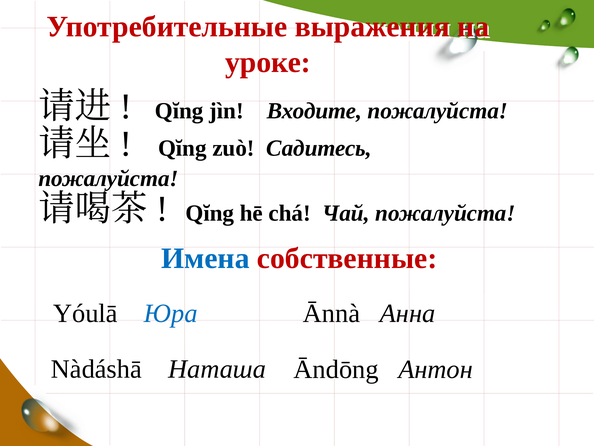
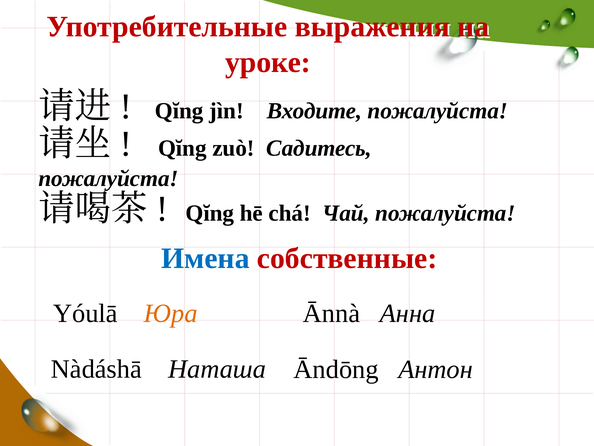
Юра colour: blue -> orange
